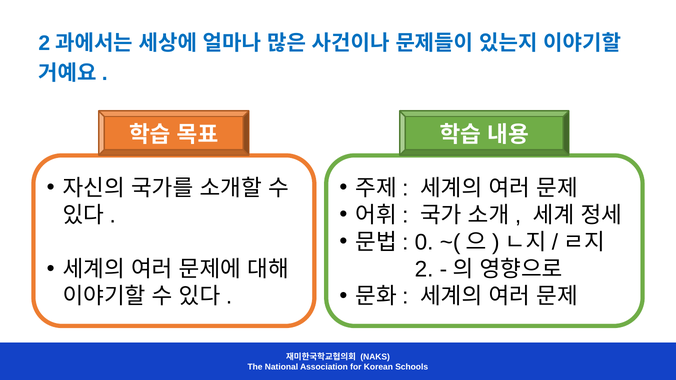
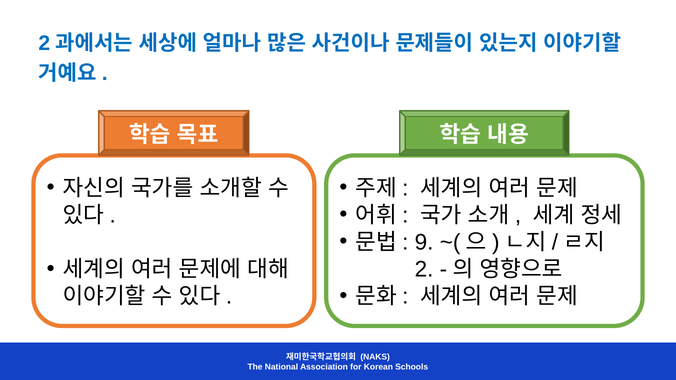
0: 0 -> 9
